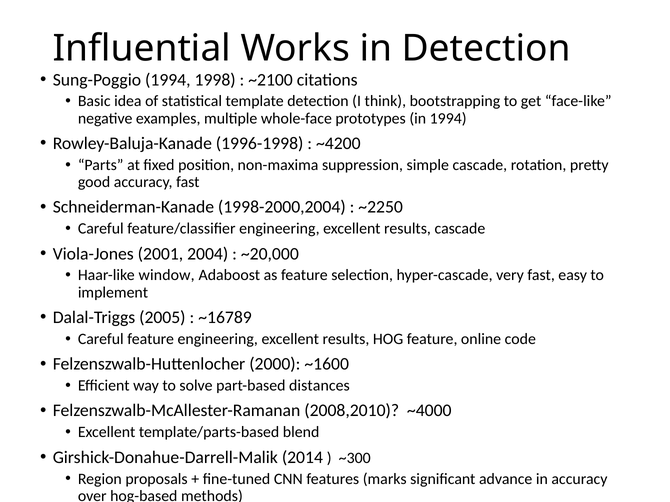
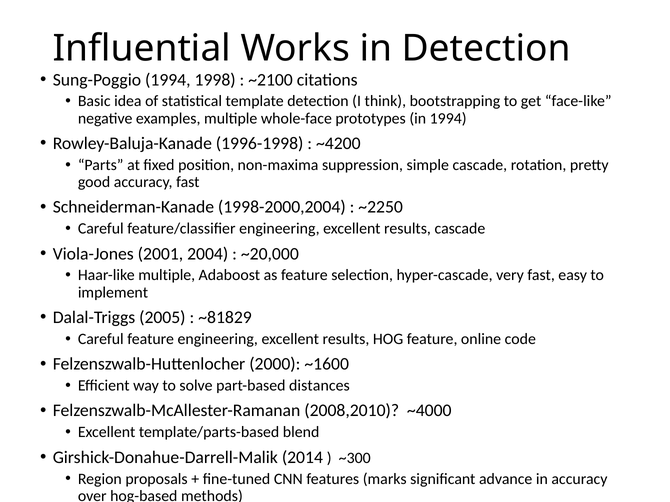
Haar-like window: window -> multiple
~16789: ~16789 -> ~81829
